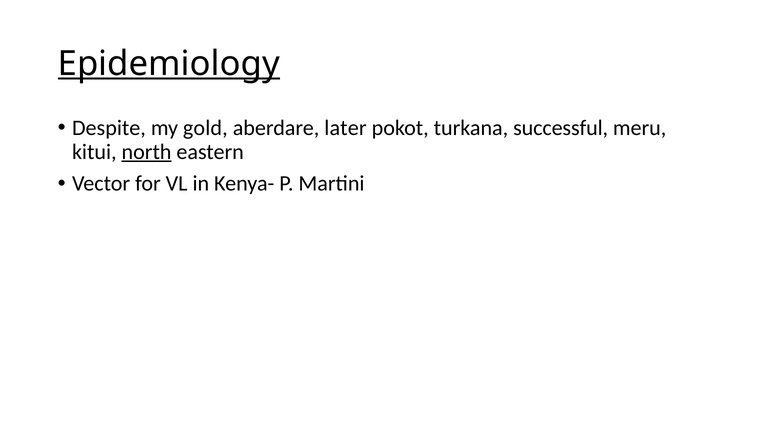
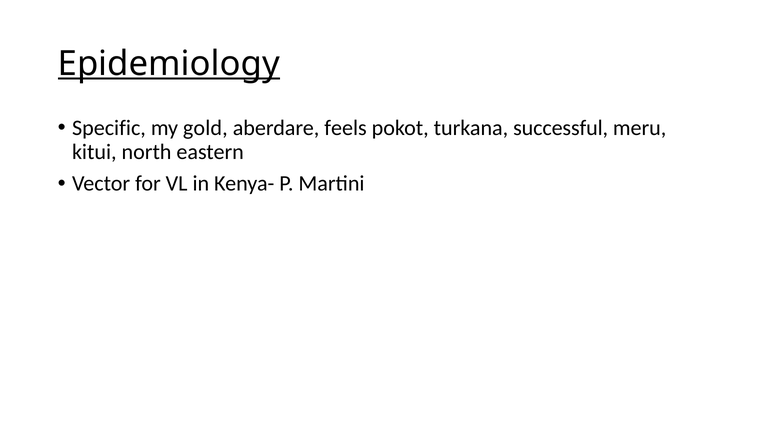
Despite: Despite -> Specific
later: later -> feels
north underline: present -> none
